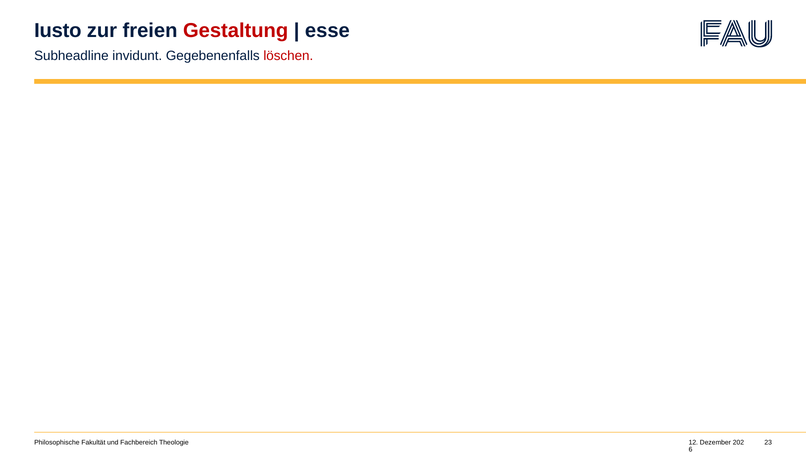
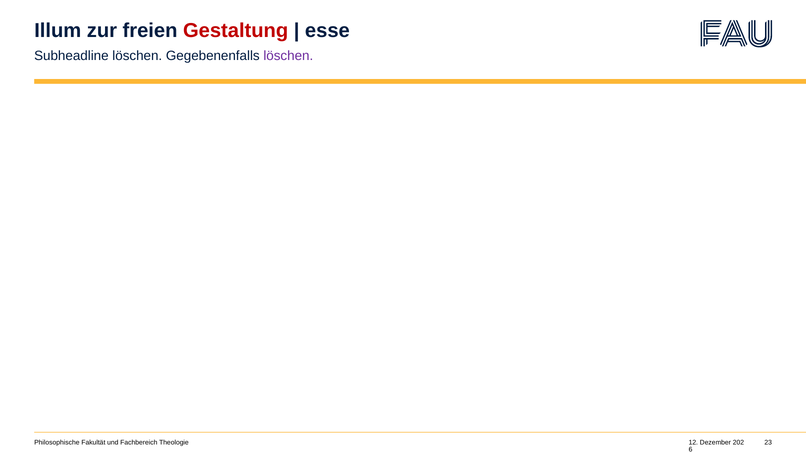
Iusto: Iusto -> Illum
Subheadline invidunt: invidunt -> löschen
löschen at (288, 56) colour: red -> purple
